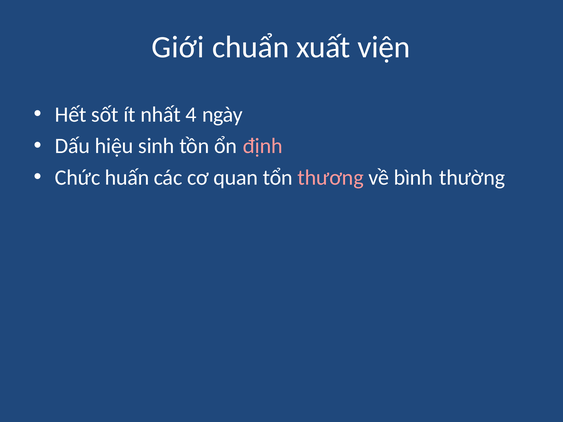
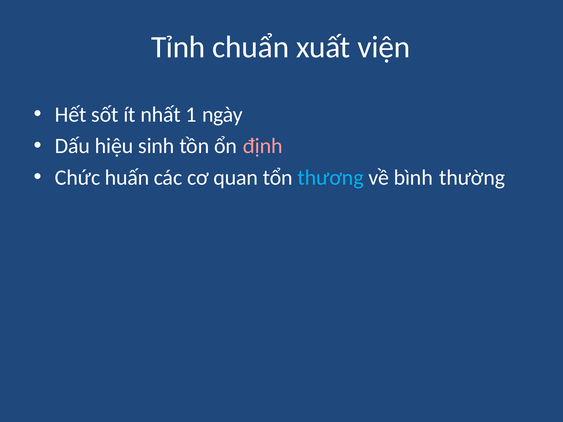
Giới: Giới -> Tỉnh
4: 4 -> 1
thương colour: pink -> light blue
